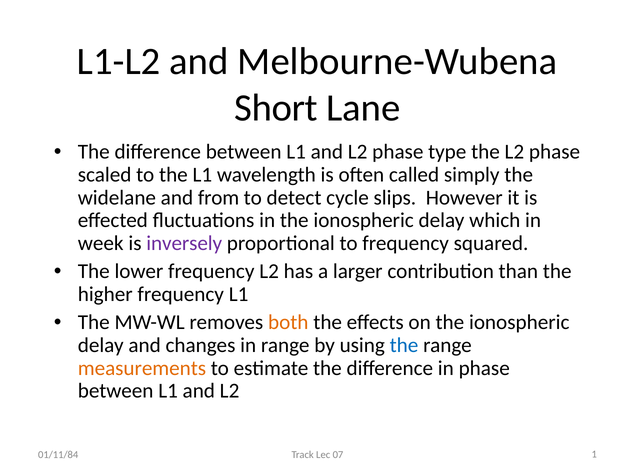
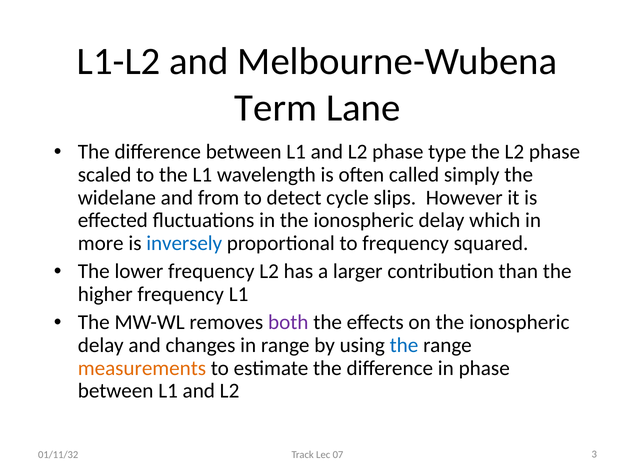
Short: Short -> Term
week: week -> more
inversely colour: purple -> blue
both colour: orange -> purple
01/11/84: 01/11/84 -> 01/11/32
1: 1 -> 3
